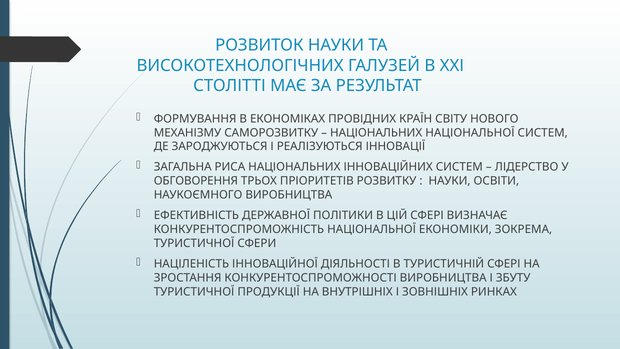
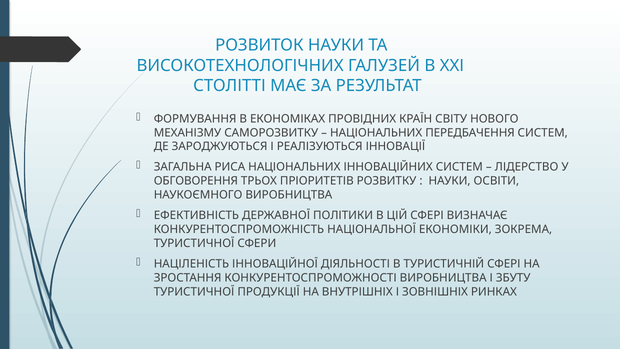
НАЦІОНАЛЬНИХ НАЦІОНАЛЬНОЇ: НАЦІОНАЛЬНОЇ -> ПЕРЕДБАЧЕННЯ
